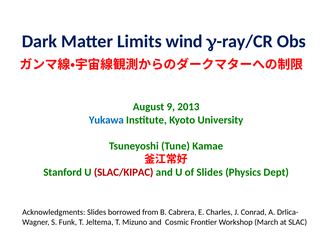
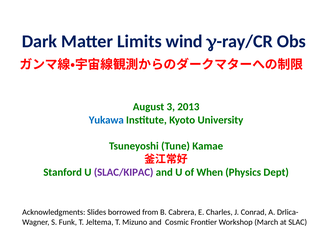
9: 9 -> 3
SLAC/KIPAC colour: red -> purple
of Slides: Slides -> When
